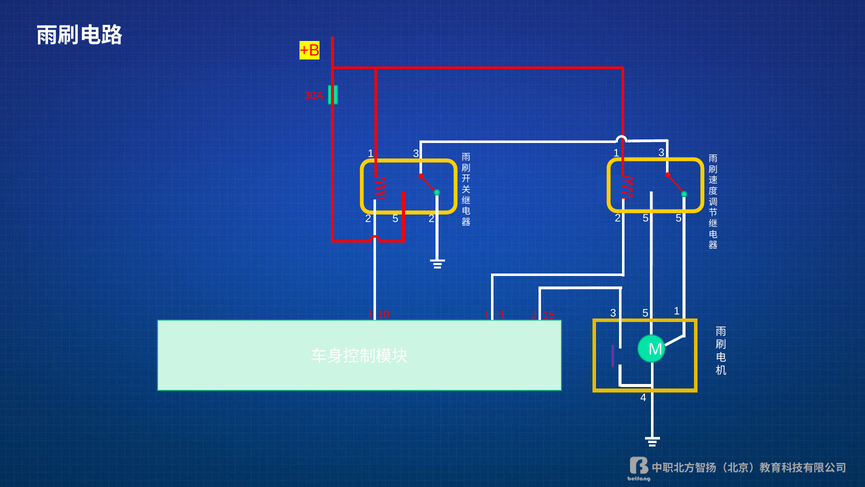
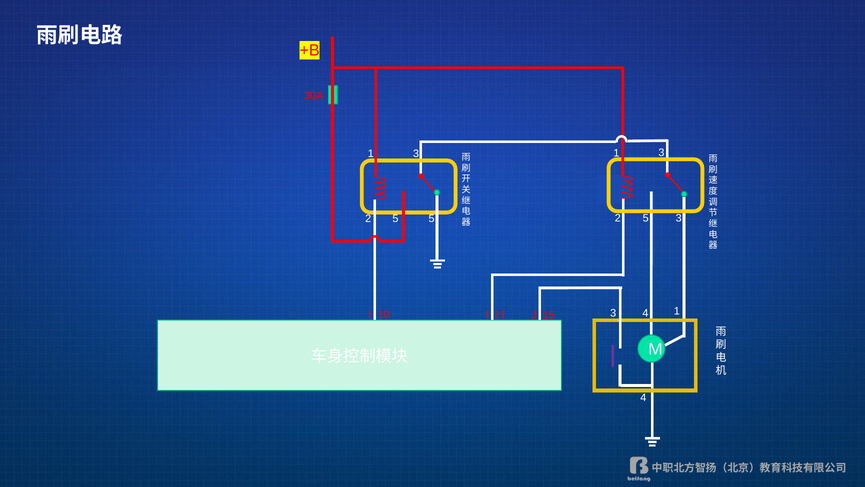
2 at (432, 218): 2 -> 5
2 5: 5 -> 3
3 5: 5 -> 4
